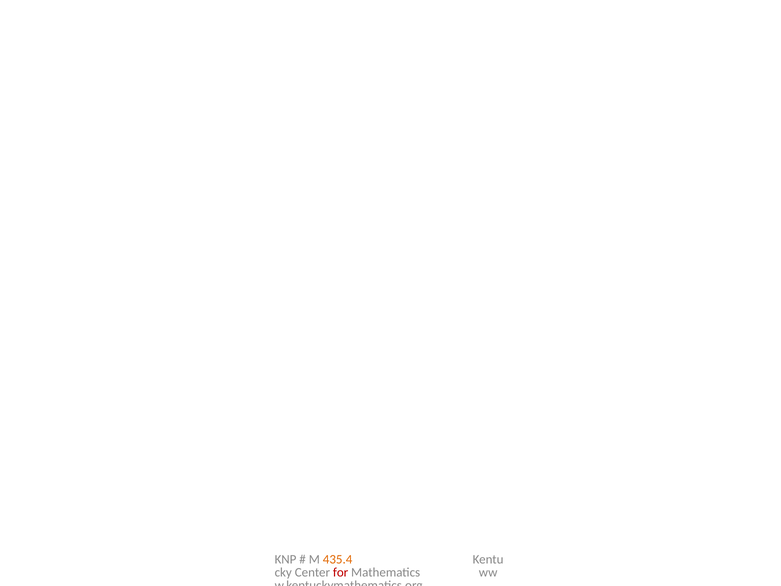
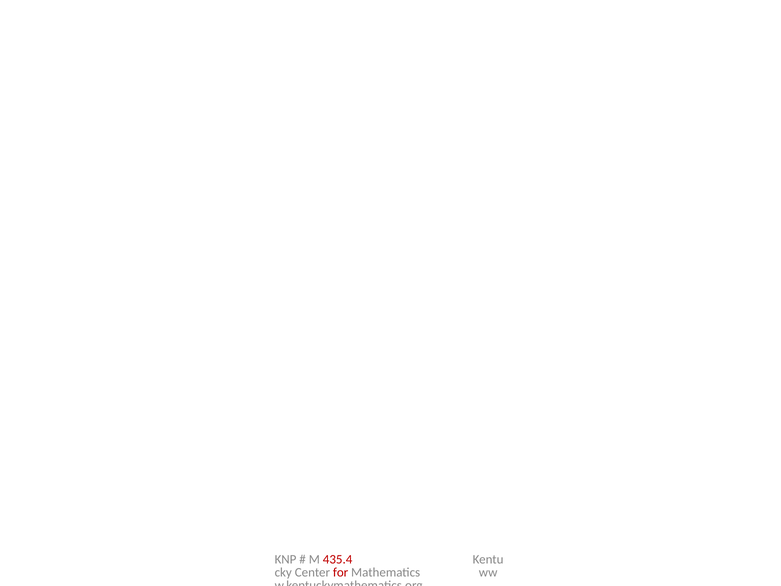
435.4 colour: orange -> red
